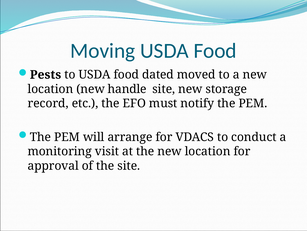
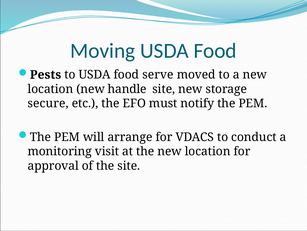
dated: dated -> serve
record: record -> secure
